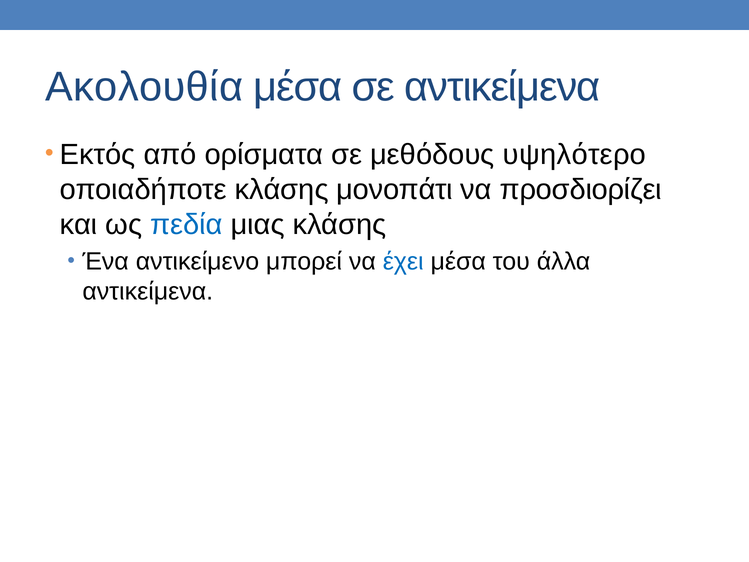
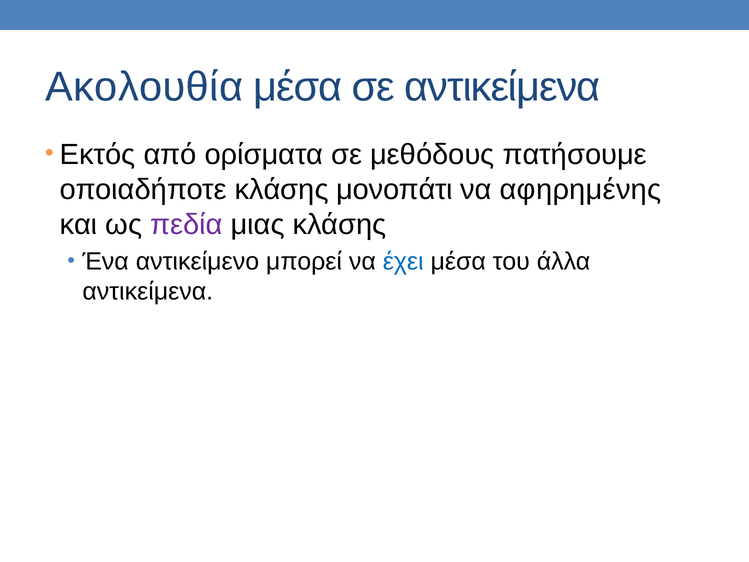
υψηλότερο: υψηλότερο -> πατήσουμε
προσδιορίζει: προσδιορίζει -> αφηρημένης
πεδία colour: blue -> purple
